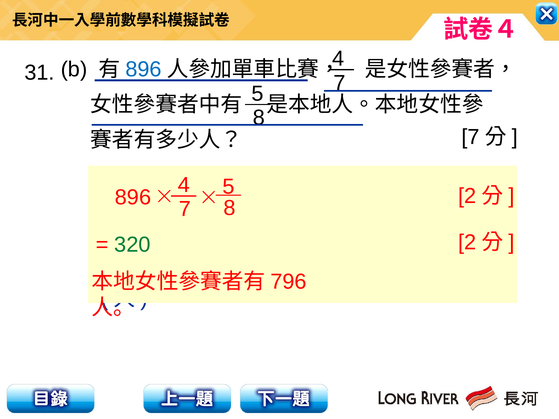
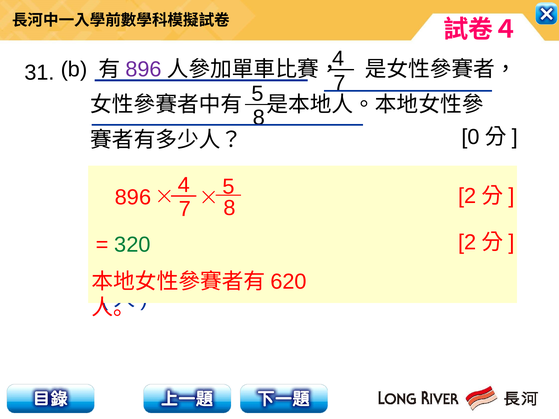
896 colour: blue -> purple
7 at (471, 137): 7 -> 0
796: 796 -> 620
